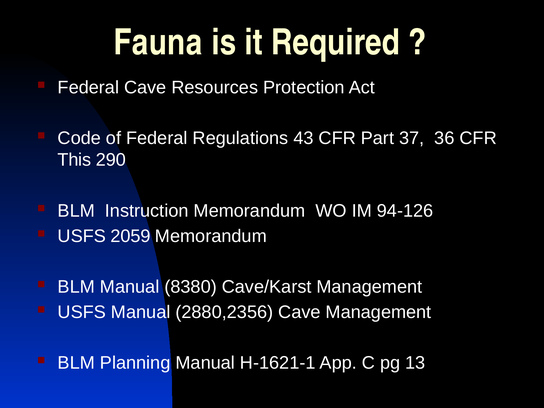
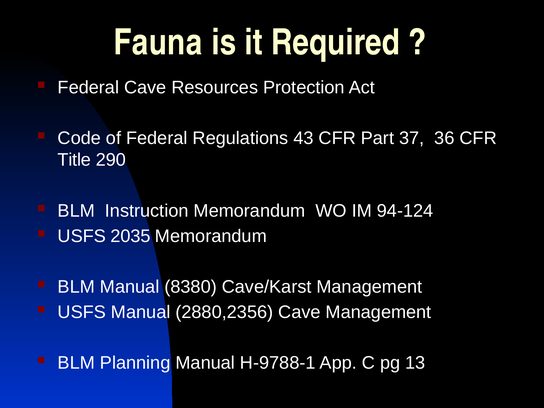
This: This -> Title
94-126: 94-126 -> 94-124
2059: 2059 -> 2035
H-1621-1: H-1621-1 -> H-9788-1
